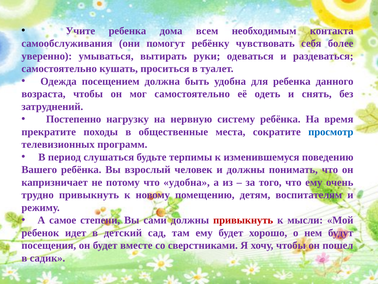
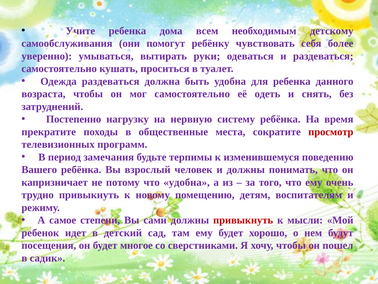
контакта: контакта -> детскому
Одежда посещением: посещением -> раздеваться
просмотр colour: blue -> red
слушаться: слушаться -> замечания
вместе: вместе -> многое
